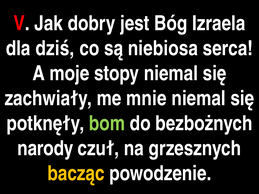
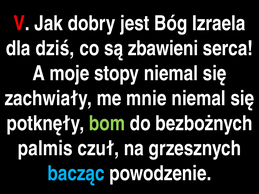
niebiosa: niebiosa -> zbawieni
narody: narody -> palmis
bacząc colour: yellow -> light blue
